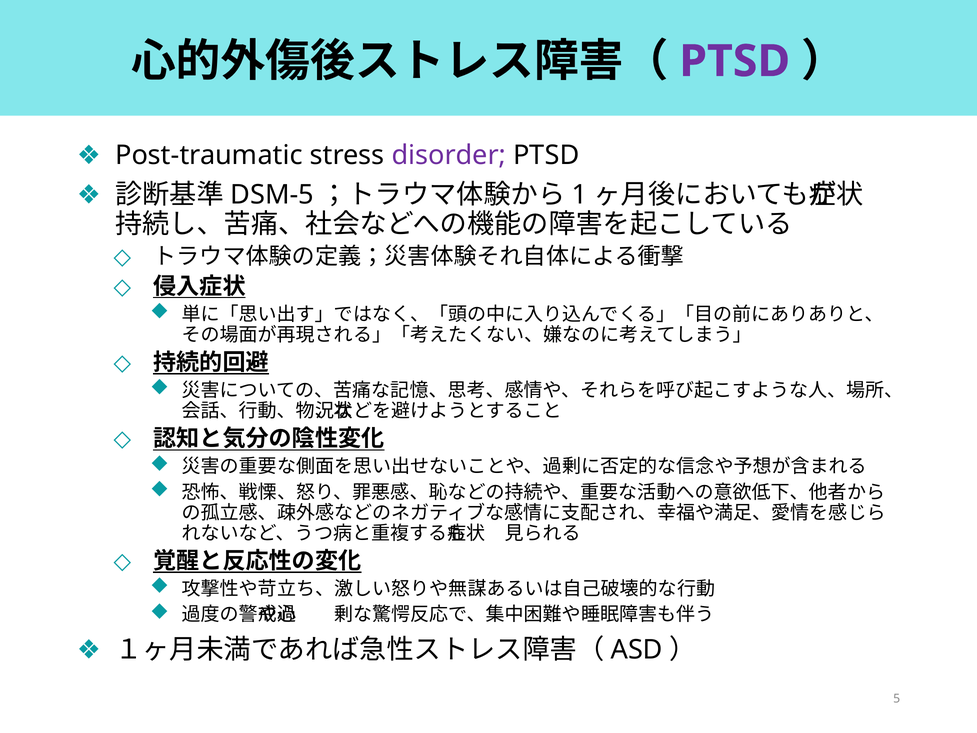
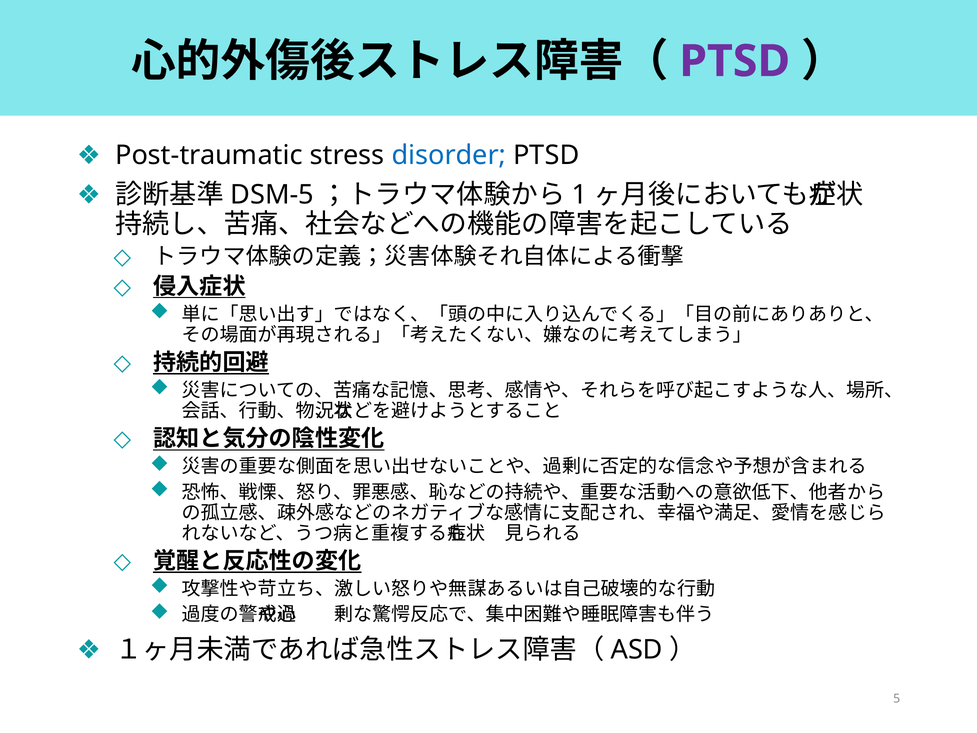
disorder colour: purple -> blue
